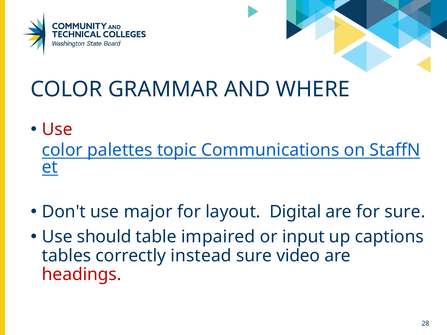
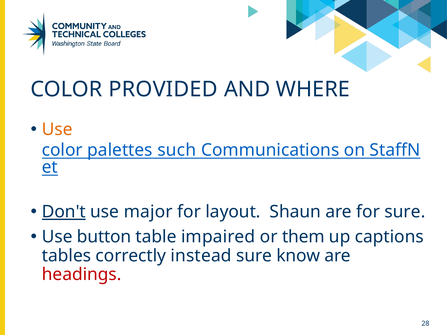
GRAMMAR: GRAMMAR -> PROVIDED
Use at (57, 130) colour: red -> orange
topic: topic -> such
Don't underline: none -> present
Digital: Digital -> Shaun
should: should -> button
input: input -> them
video: video -> know
